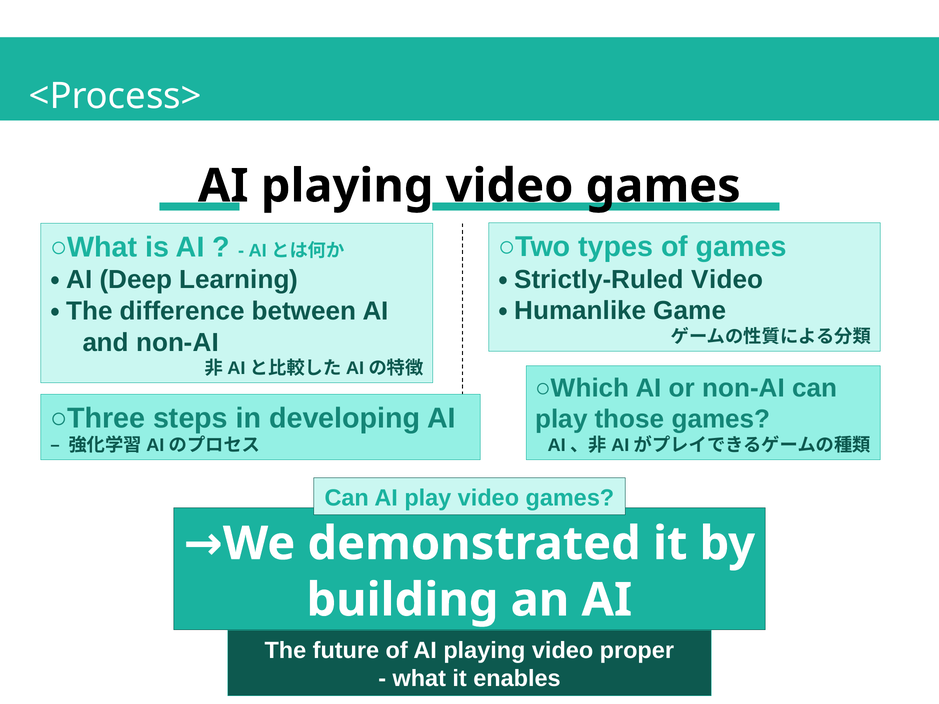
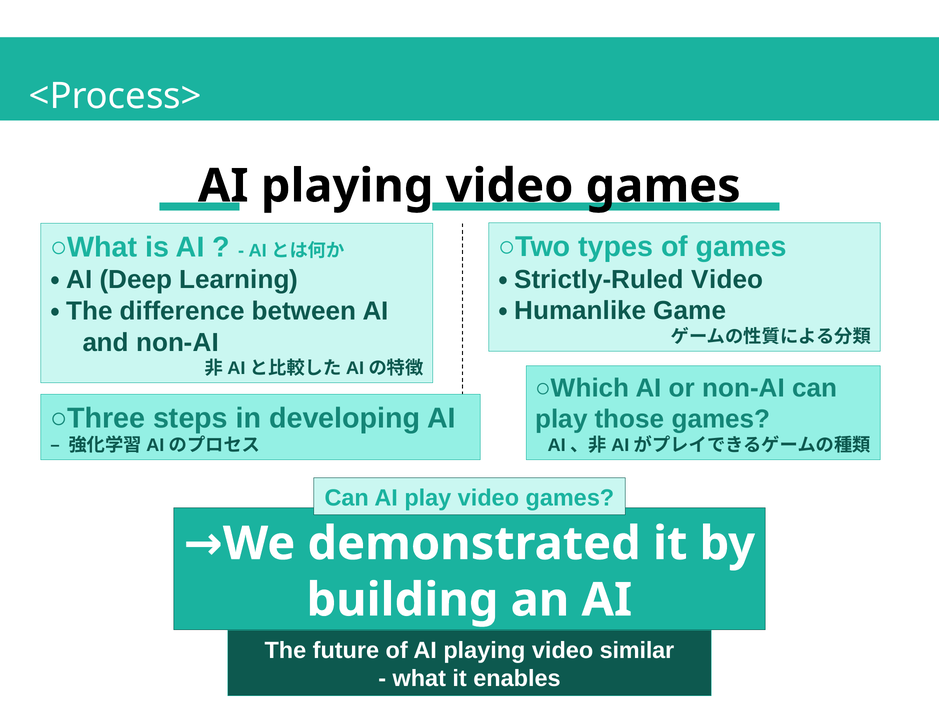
proper: proper -> similar
